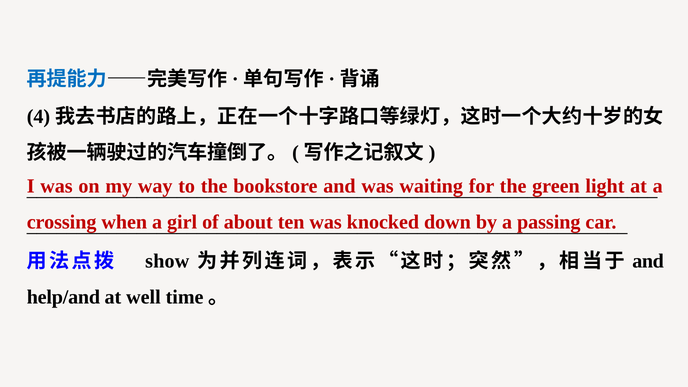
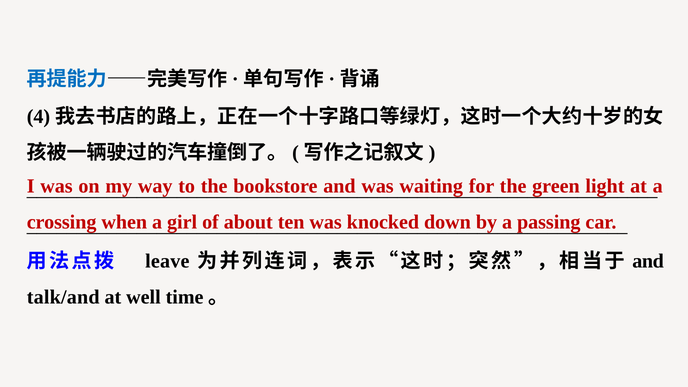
show: show -> leave
help/and: help/and -> talk/and
